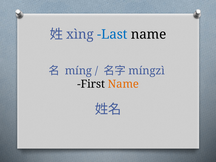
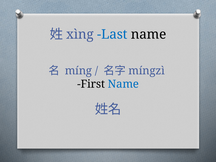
Name at (123, 84) colour: orange -> blue
